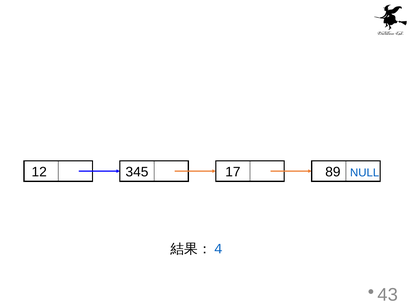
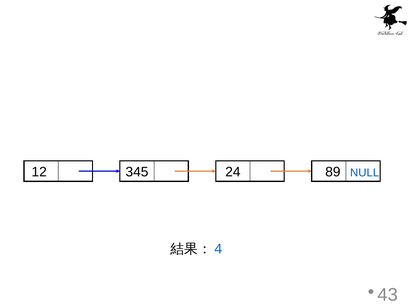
17: 17 -> 24
